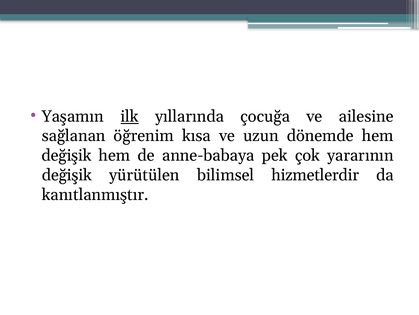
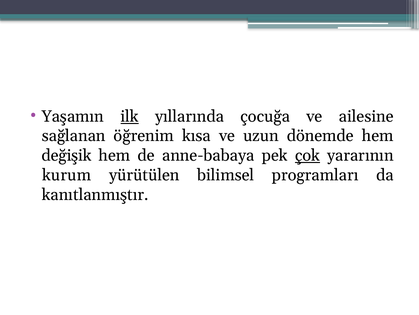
çok underline: none -> present
değişik at (67, 175): değişik -> kurum
hizmetlerdir: hizmetlerdir -> programları
